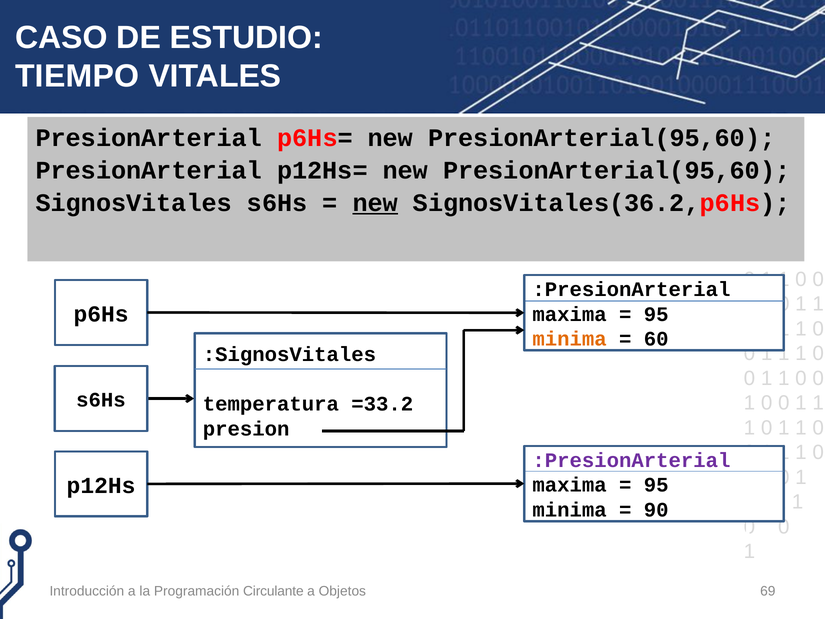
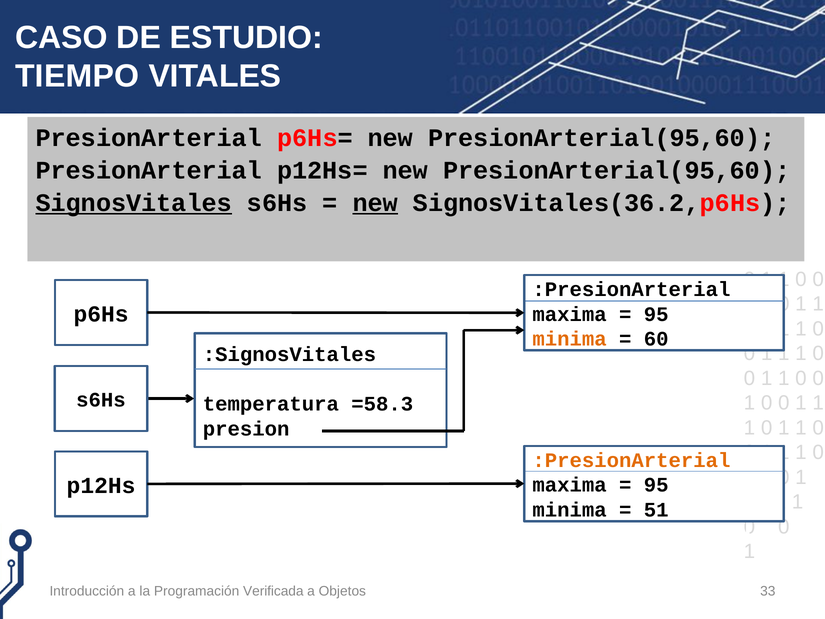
SignosVitales underline: none -> present
=33.2: =33.2 -> =58.3
:PresionArterial at (631, 460) colour: purple -> orange
90: 90 -> 51
Circulante: Circulante -> Verificada
69: 69 -> 33
